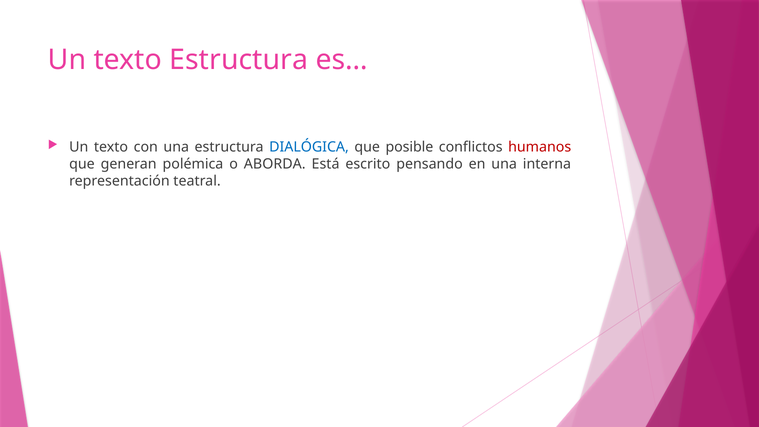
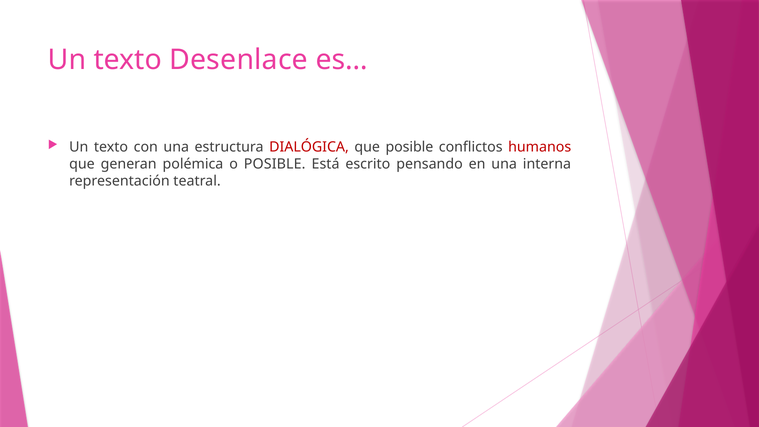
texto Estructura: Estructura -> Desenlace
DIALÓGICA colour: blue -> red
o ABORDA: ABORDA -> POSIBLE
